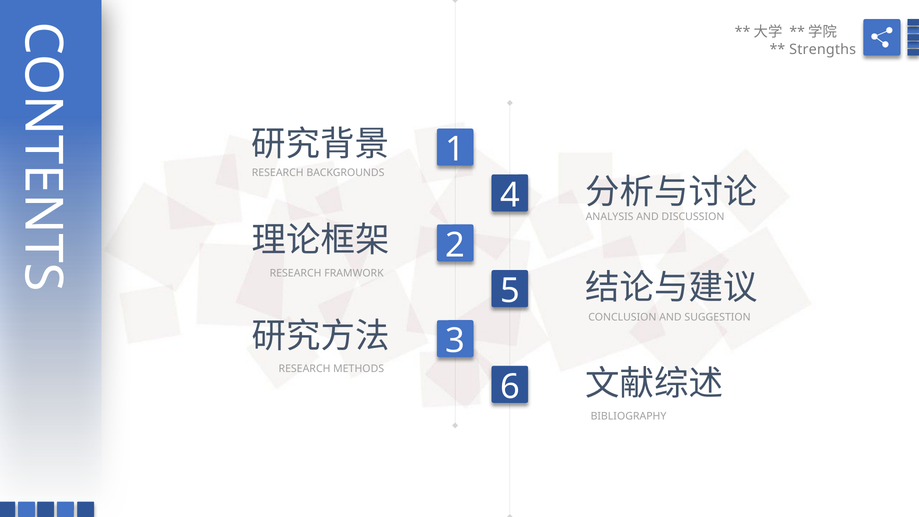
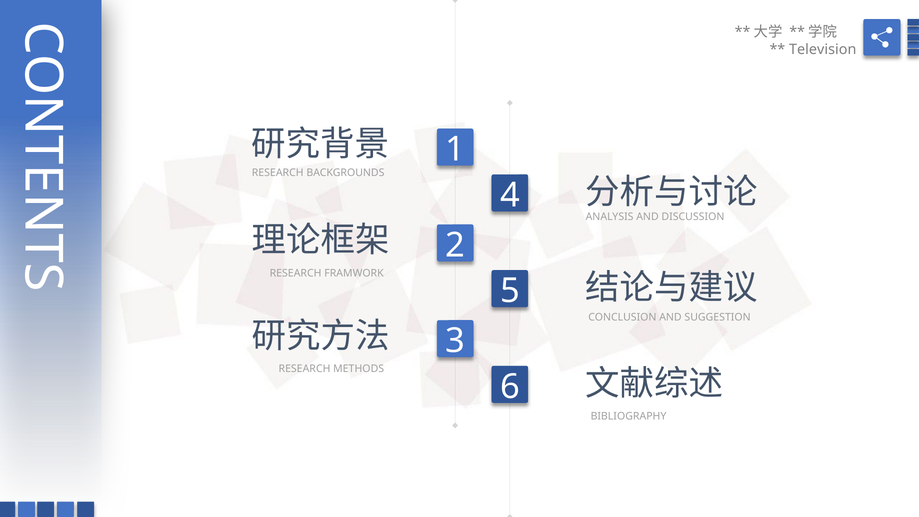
Strengths: Strengths -> Television
